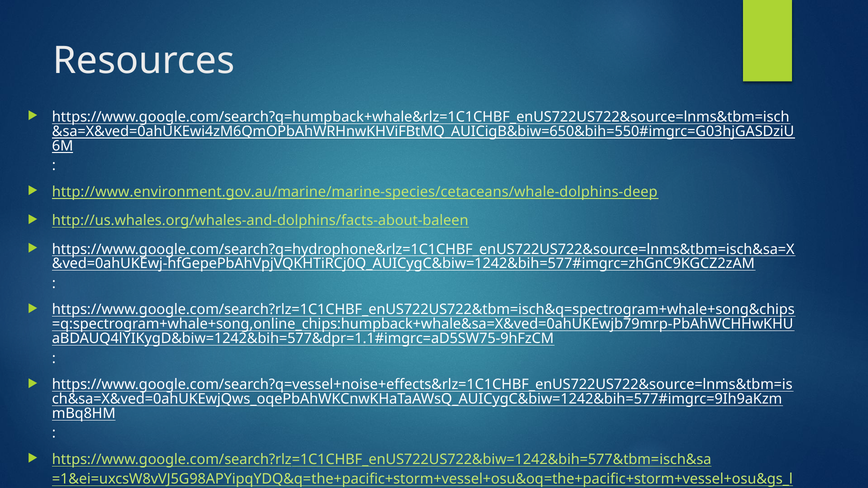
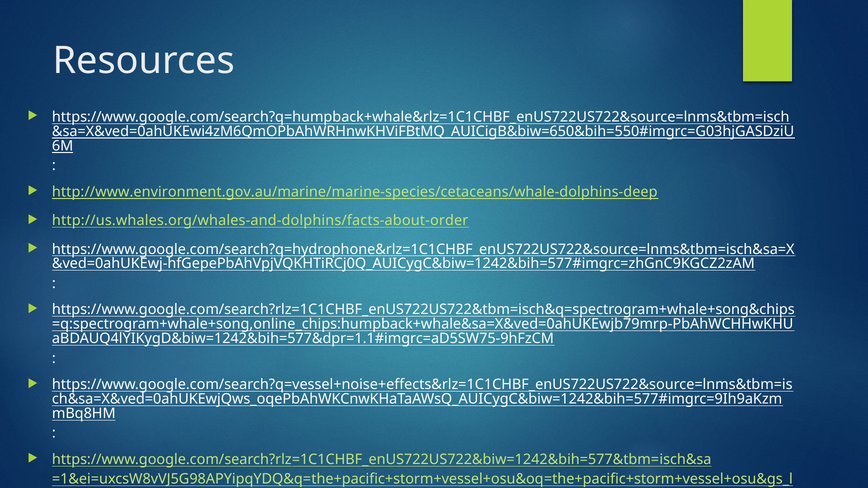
http://us.whales.org/whales-and-dolphins/facts-about-baleen: http://us.whales.org/whales-and-dolphins/facts-about-baleen -> http://us.whales.org/whales-and-dolphins/facts-about-order
